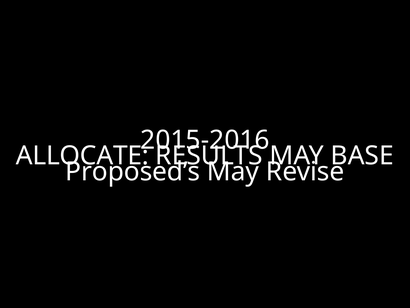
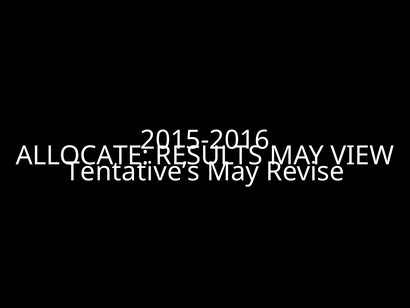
BASE: BASE -> VIEW
Proposed’s: Proposed’s -> Tentative’s
